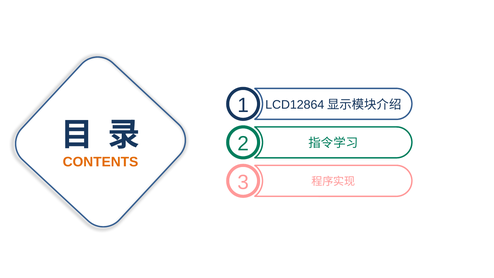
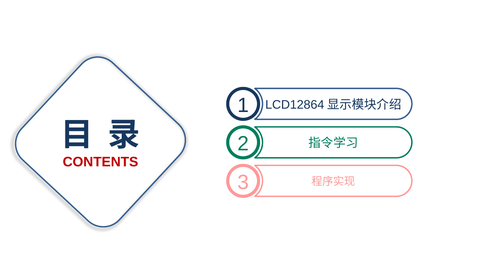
CONTENTS colour: orange -> red
